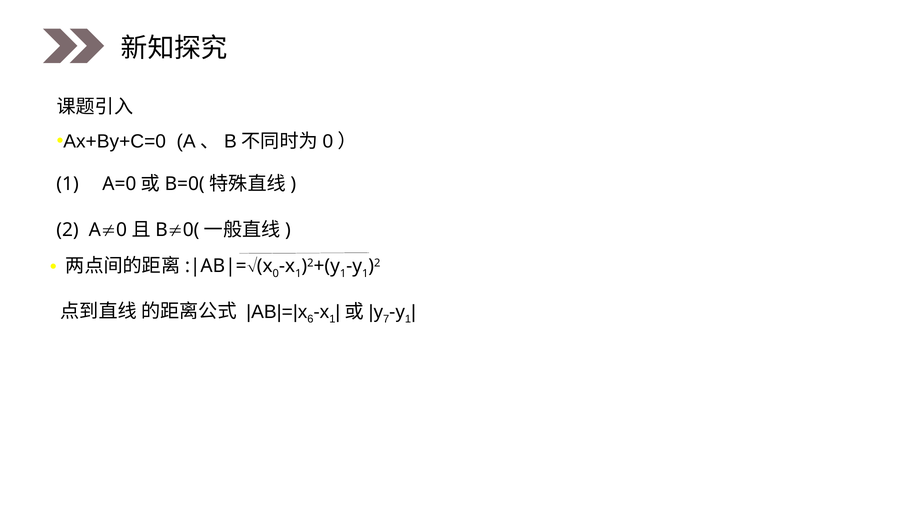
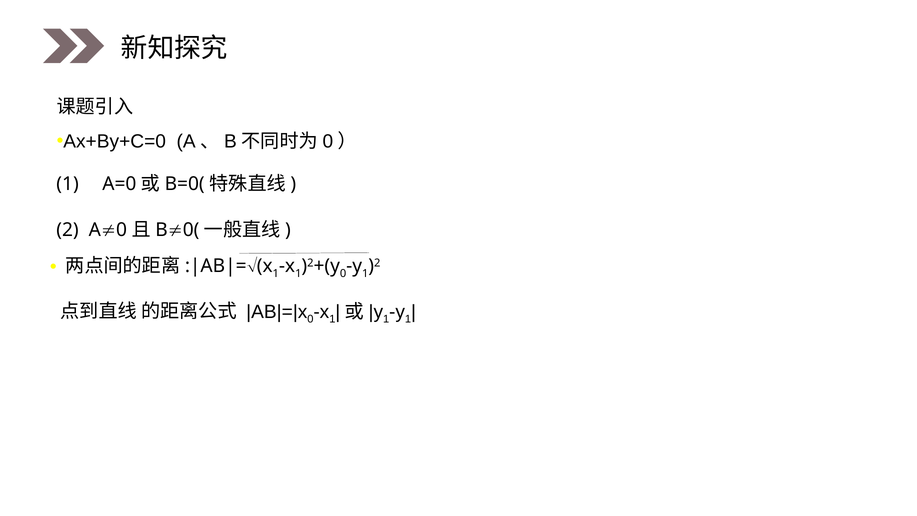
0 at (276, 273): 0 -> 1
1 at (343, 273): 1 -> 0
6 at (310, 319): 6 -> 0
7 at (386, 319): 7 -> 1
